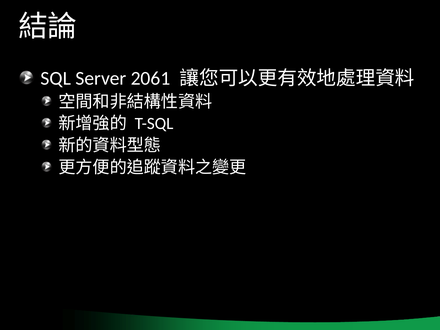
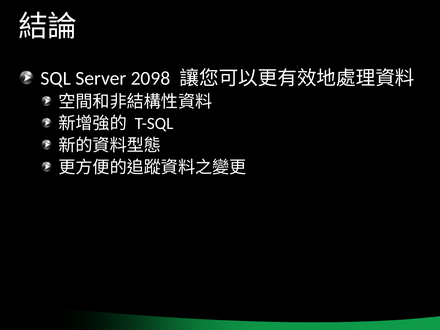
2061: 2061 -> 2098
